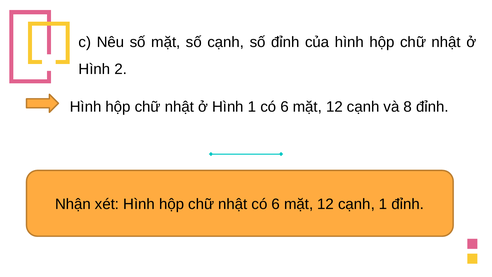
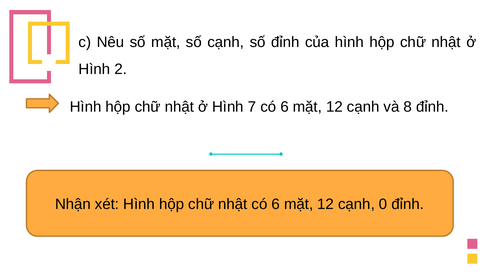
Hình 1: 1 -> 7
cạnh 1: 1 -> 0
